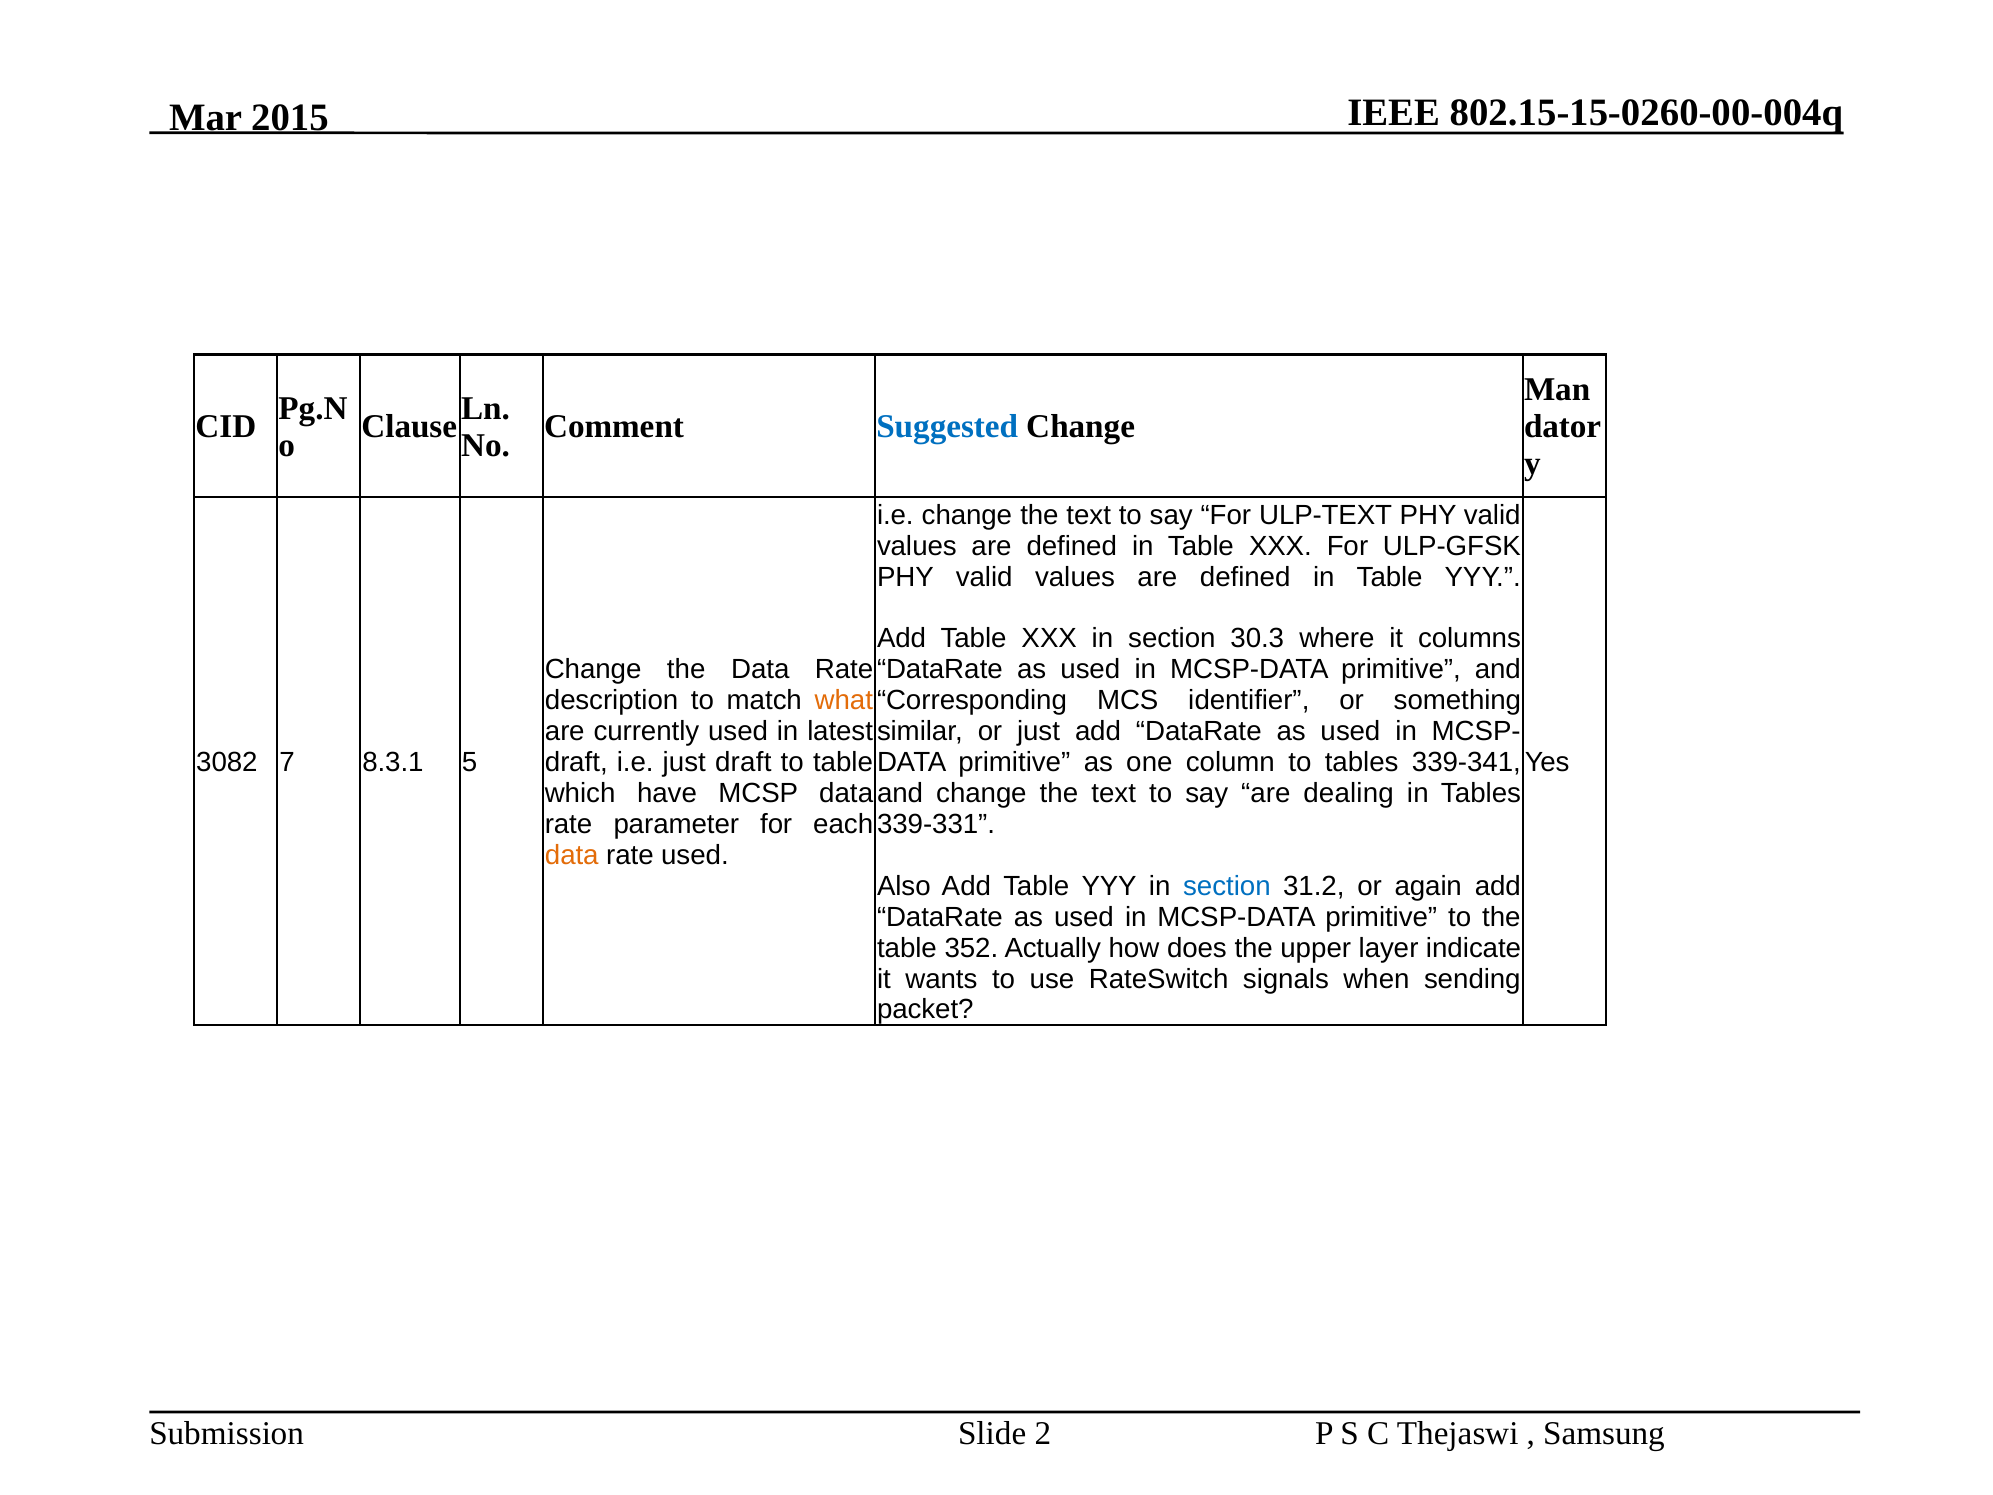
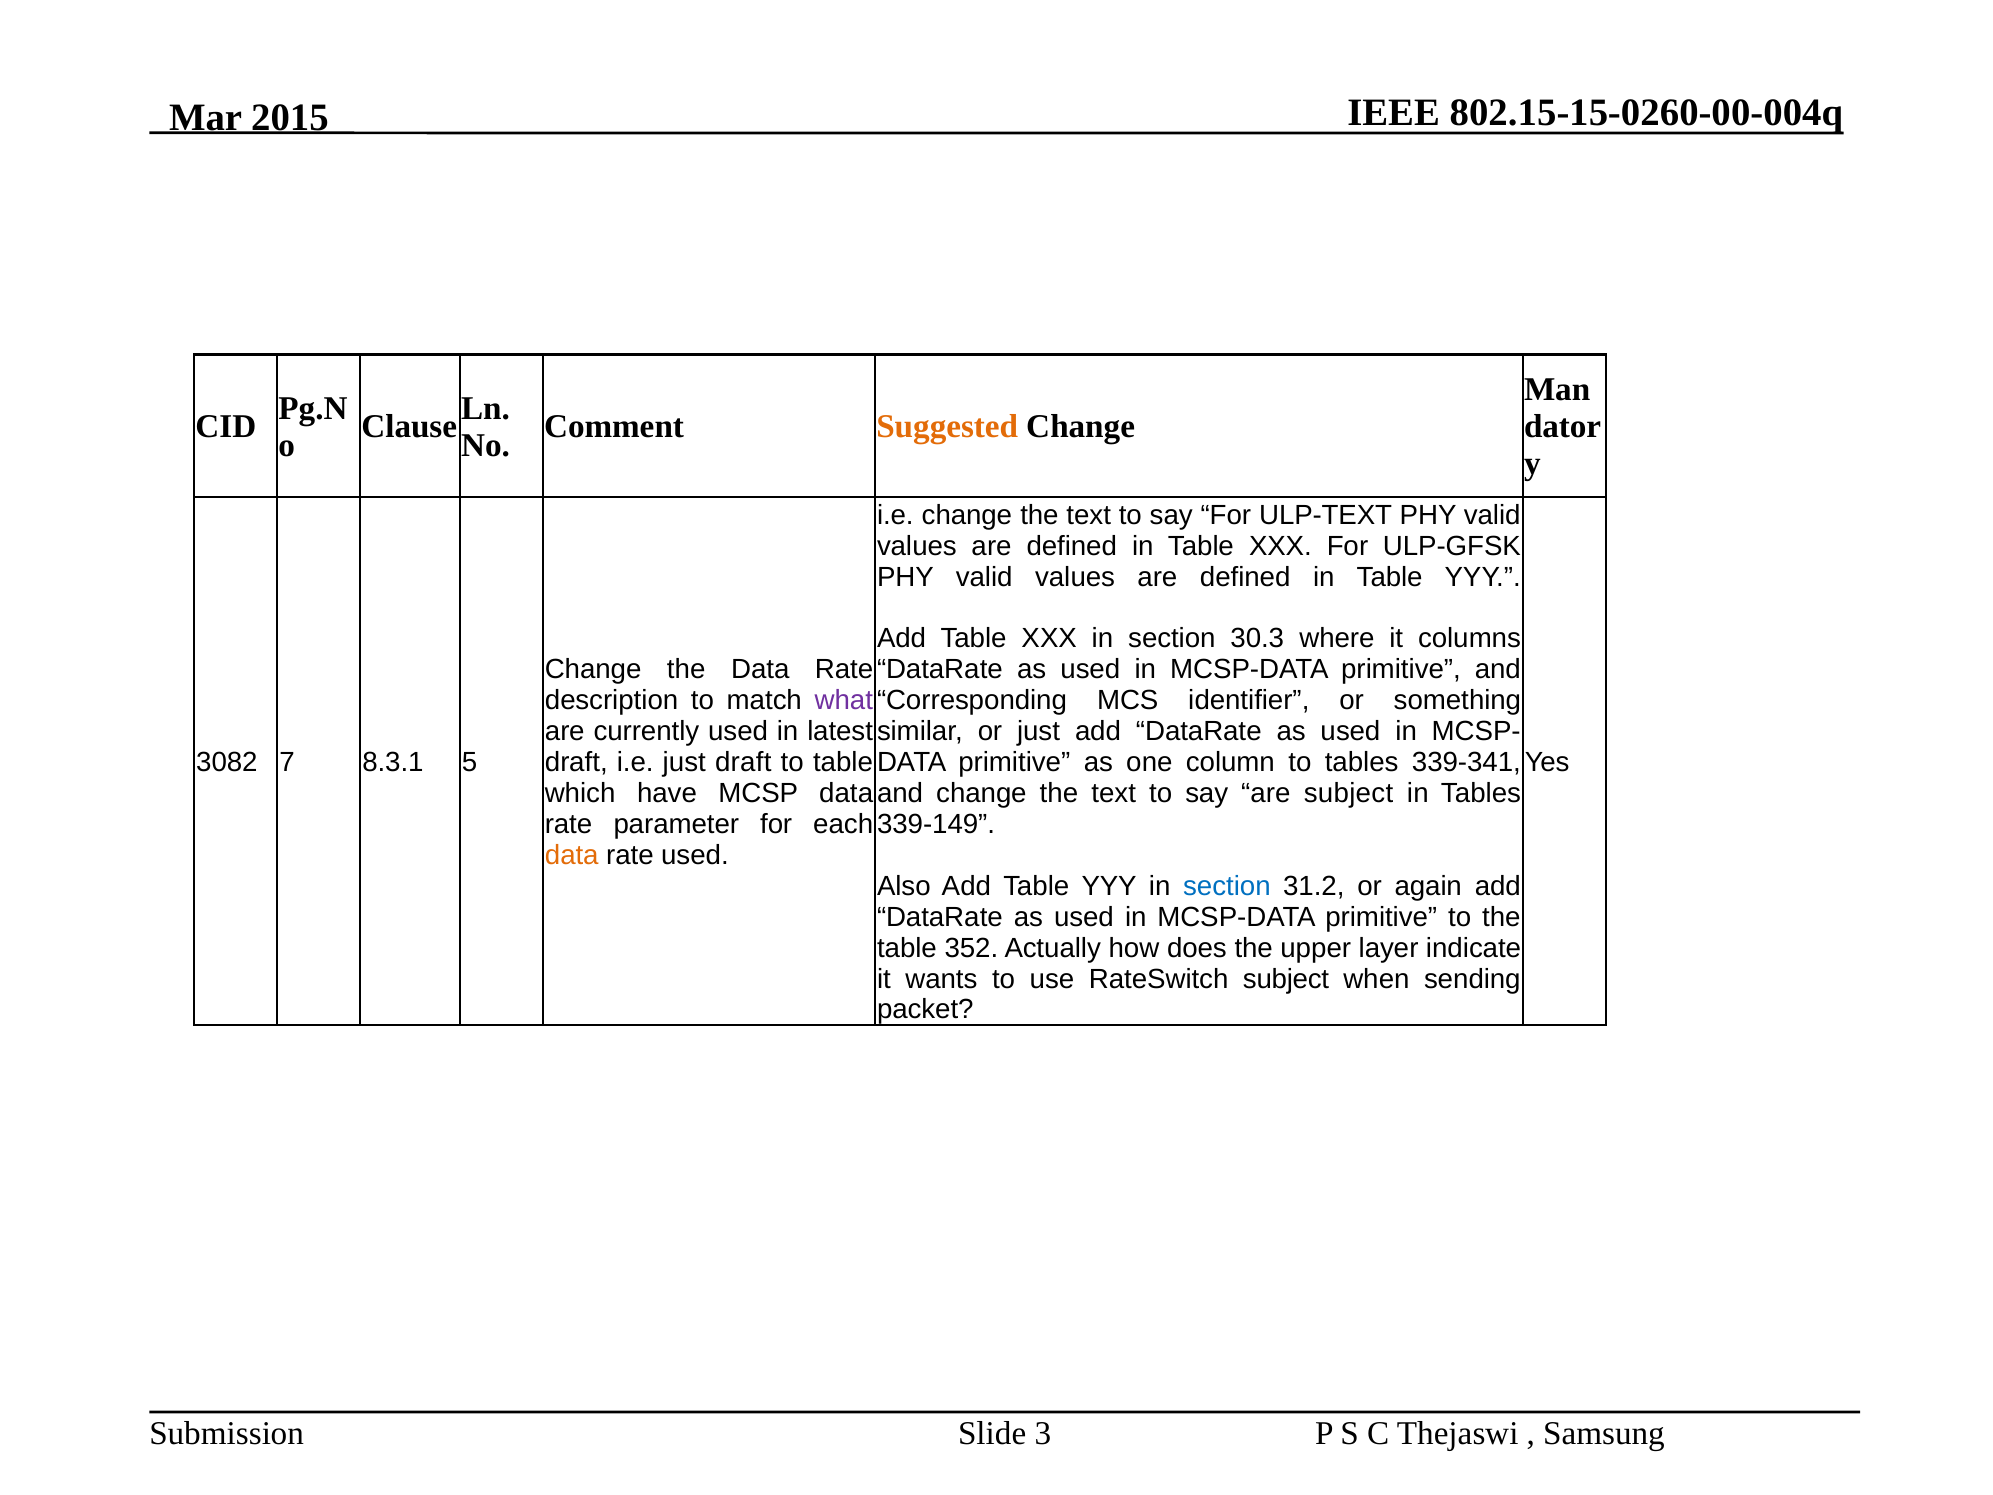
Suggested colour: blue -> orange
what colour: orange -> purple
are dealing: dealing -> subject
339-331: 339-331 -> 339-149
RateSwitch signals: signals -> subject
2: 2 -> 3
